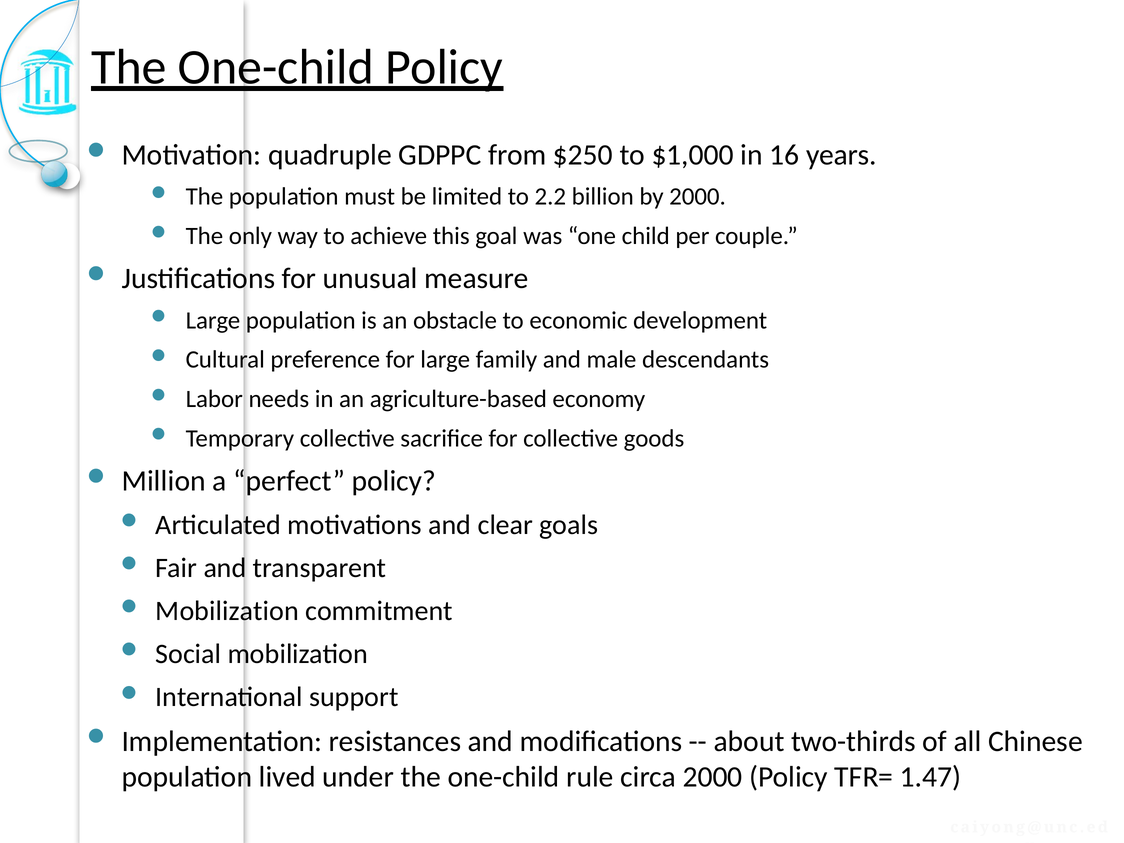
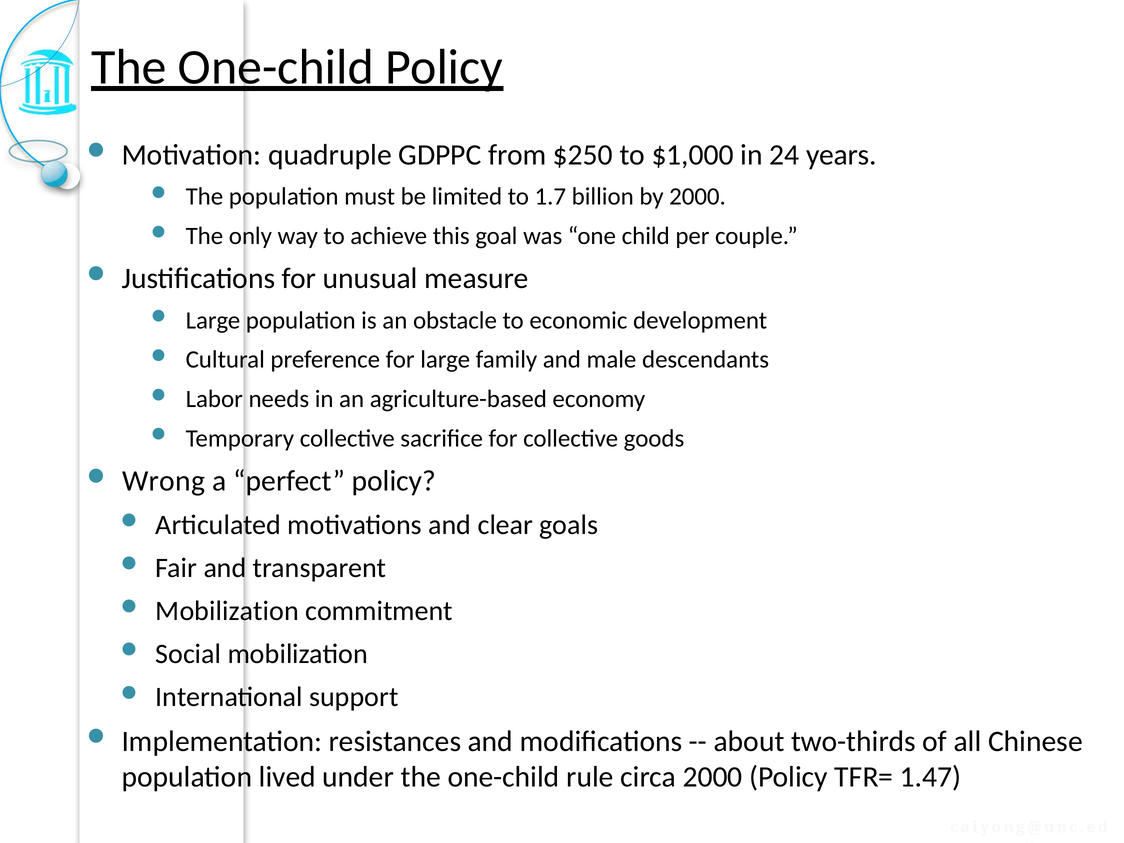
16: 16 -> 24
2.2: 2.2 -> 1.7
Million: Million -> Wrong
